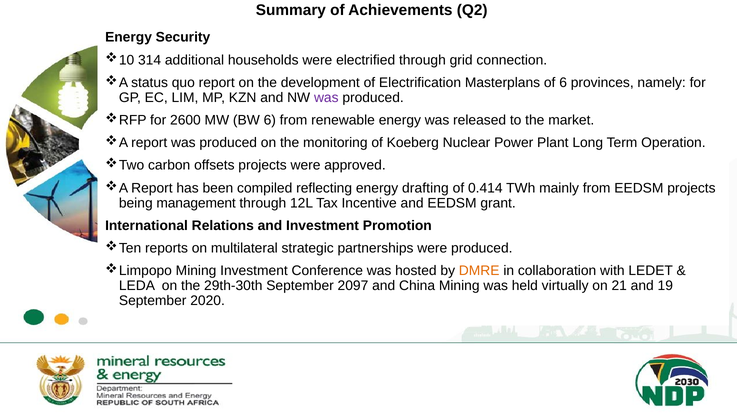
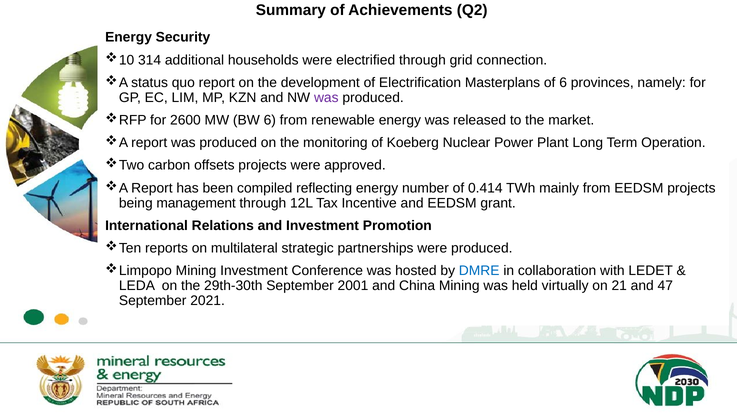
drafting: drafting -> number
DMRE colour: orange -> blue
2097: 2097 -> 2001
19: 19 -> 47
2020: 2020 -> 2021
